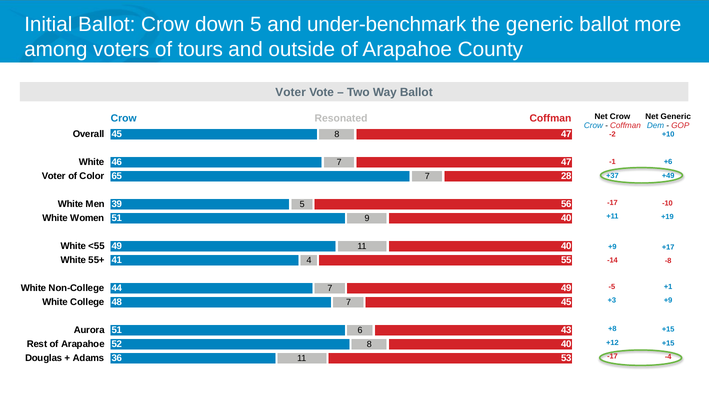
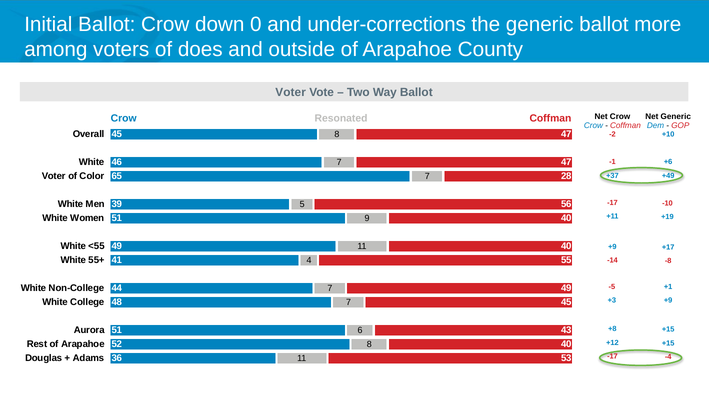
down 5: 5 -> 0
under-benchmark: under-benchmark -> under-corrections
tours: tours -> does
